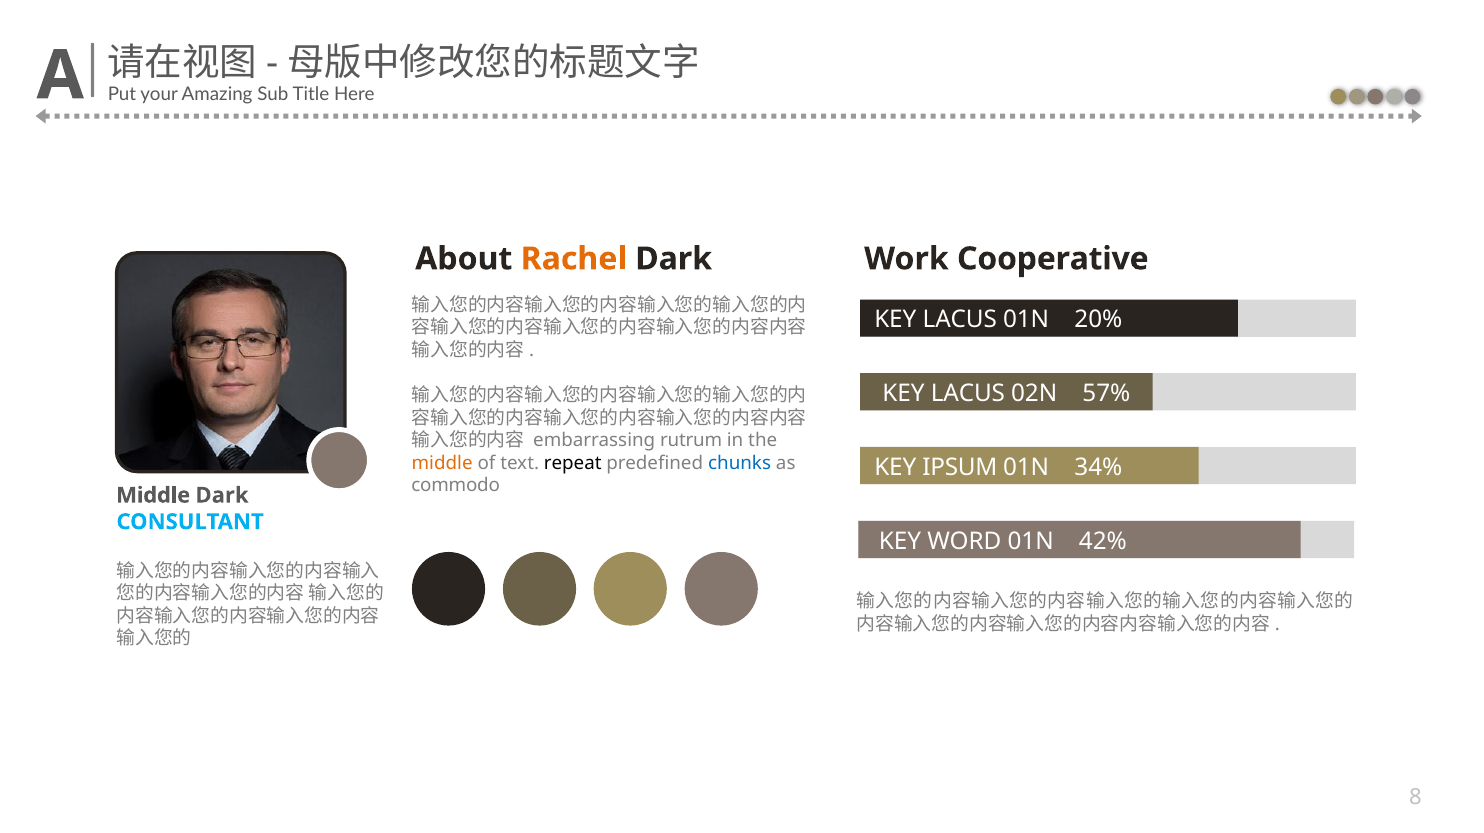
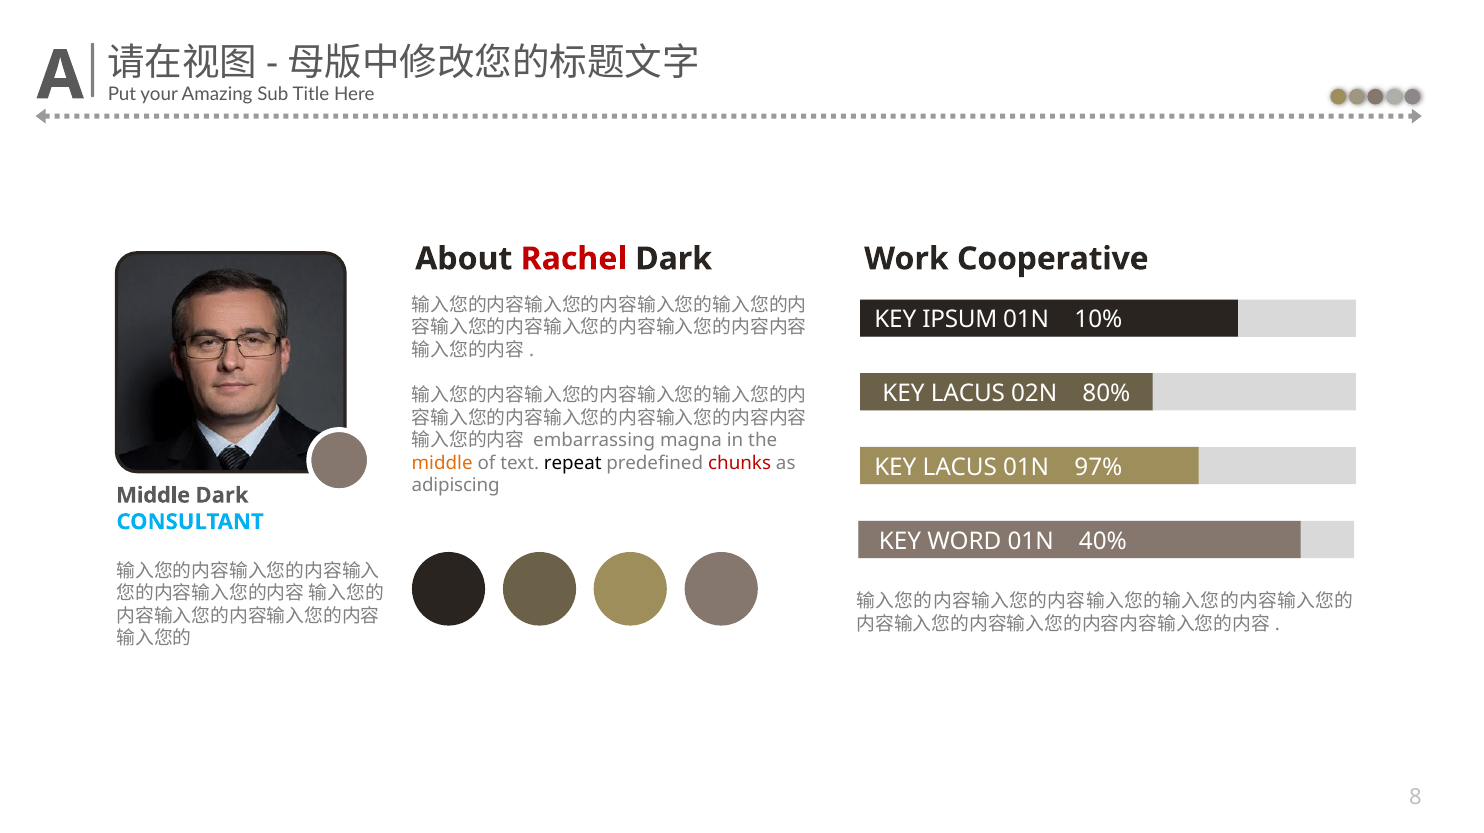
Rachel colour: orange -> red
LACUS at (960, 320): LACUS -> IPSUM
20%: 20% -> 10%
57%: 57% -> 80%
rutrum: rutrum -> magna
chunks colour: blue -> red
IPSUM at (960, 467): IPSUM -> LACUS
34%: 34% -> 97%
commodo: commodo -> adipiscing
42%: 42% -> 40%
